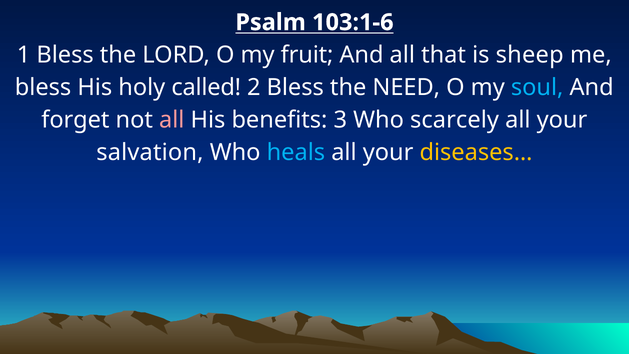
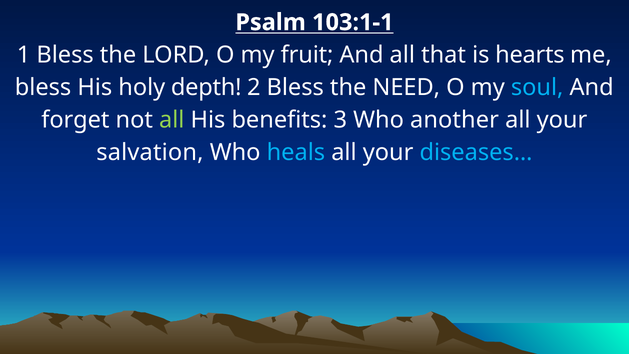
103:1-6: 103:1-6 -> 103:1-1
sheep: sheep -> hearts
called: called -> depth
all at (172, 120) colour: pink -> light green
scarcely: scarcely -> another
diseases… colour: yellow -> light blue
